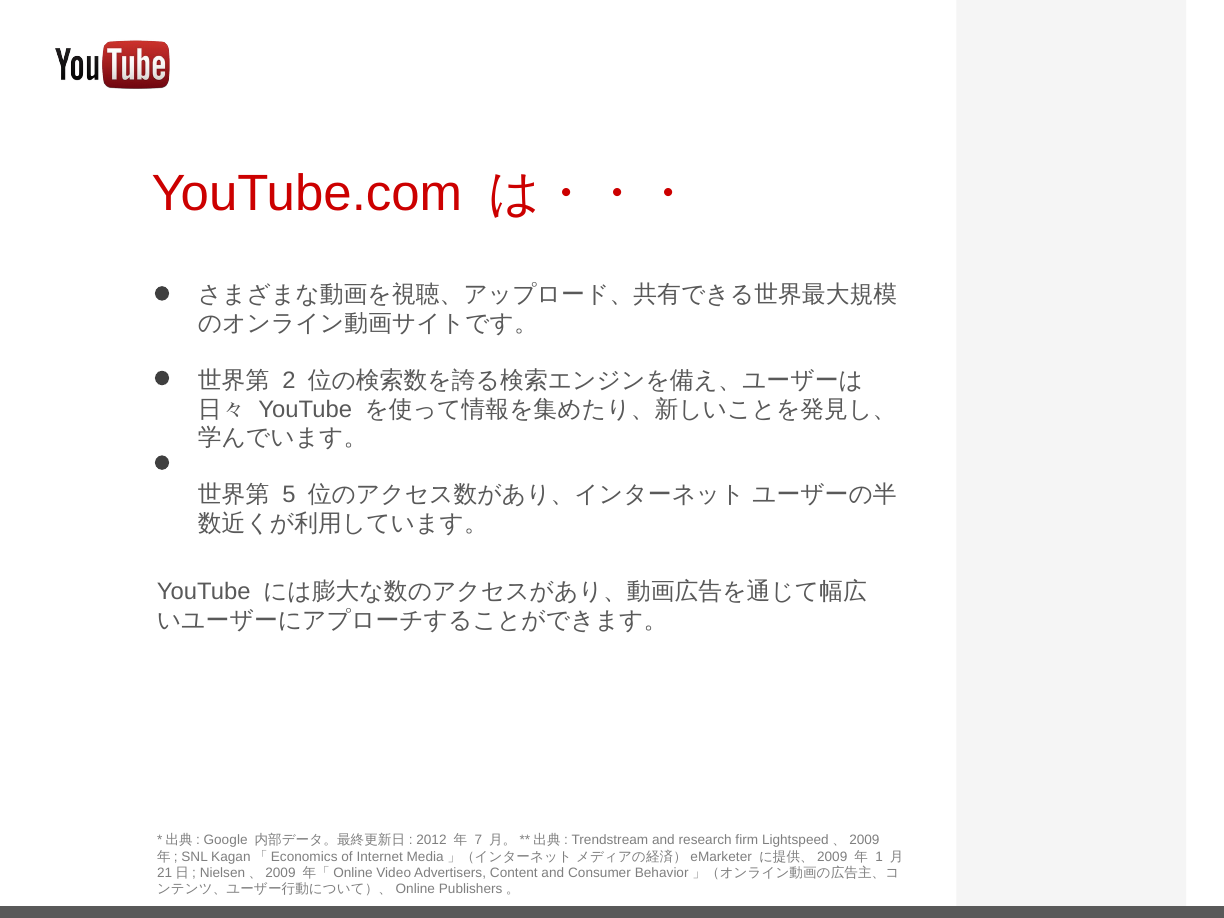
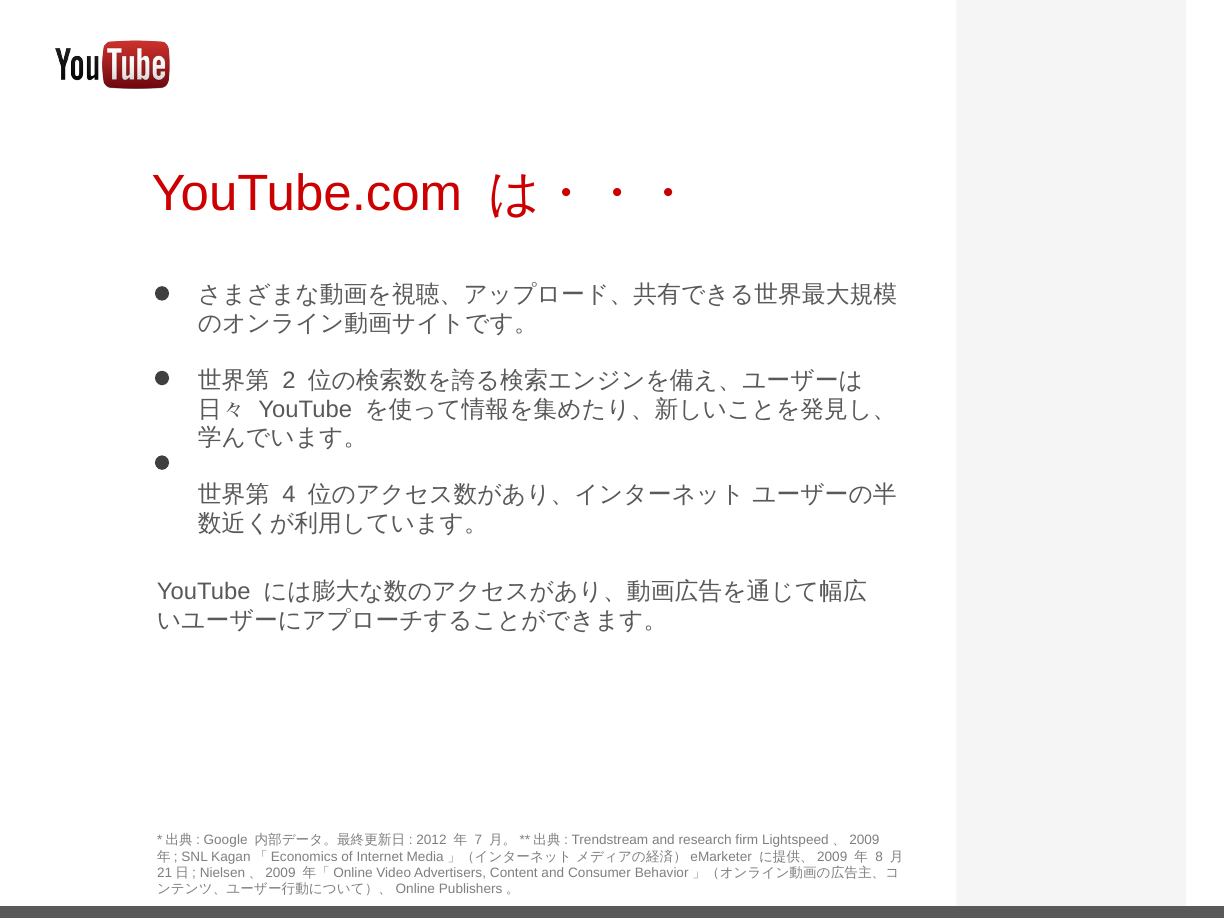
5: 5 -> 4
1: 1 -> 8
